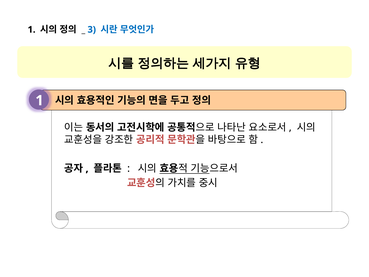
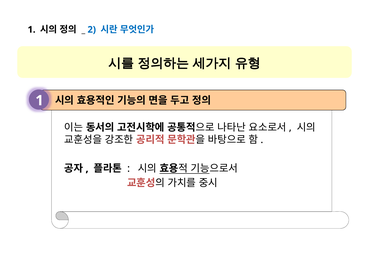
3: 3 -> 2
